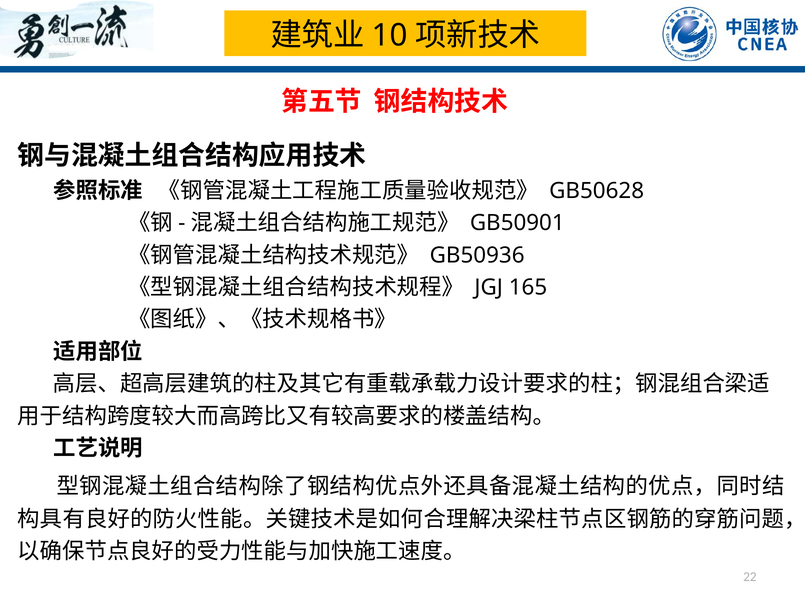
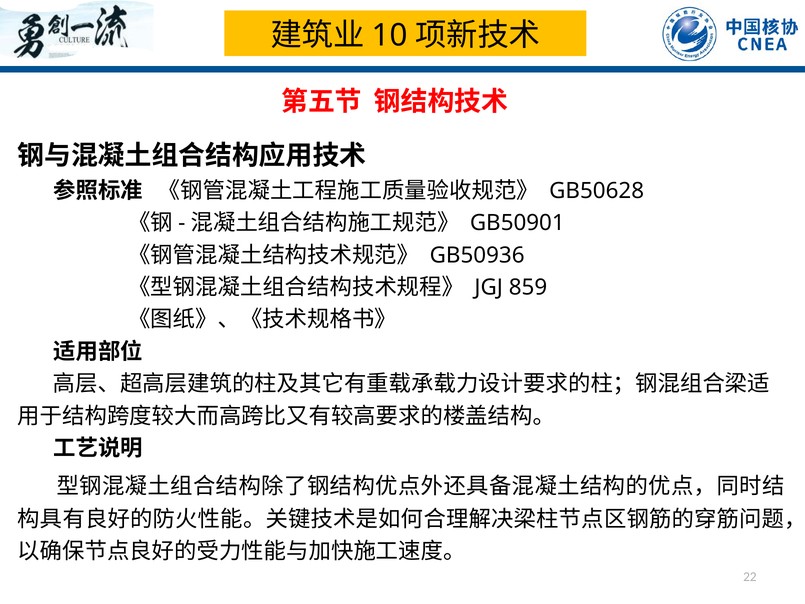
165: 165 -> 859
